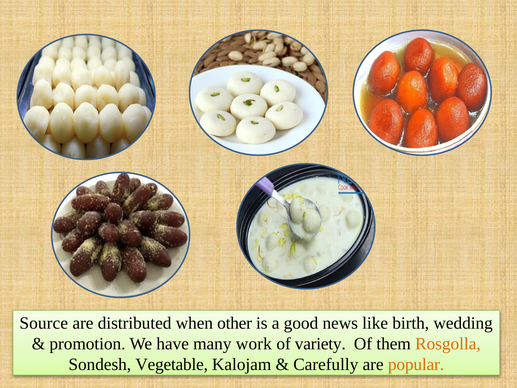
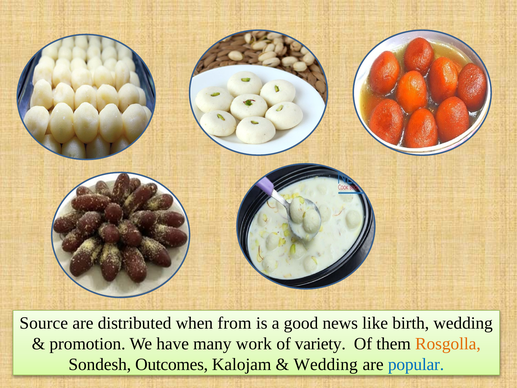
other: other -> from
Vegetable: Vegetable -> Outcomes
Carefully at (326, 364): Carefully -> Wedding
popular colour: orange -> blue
